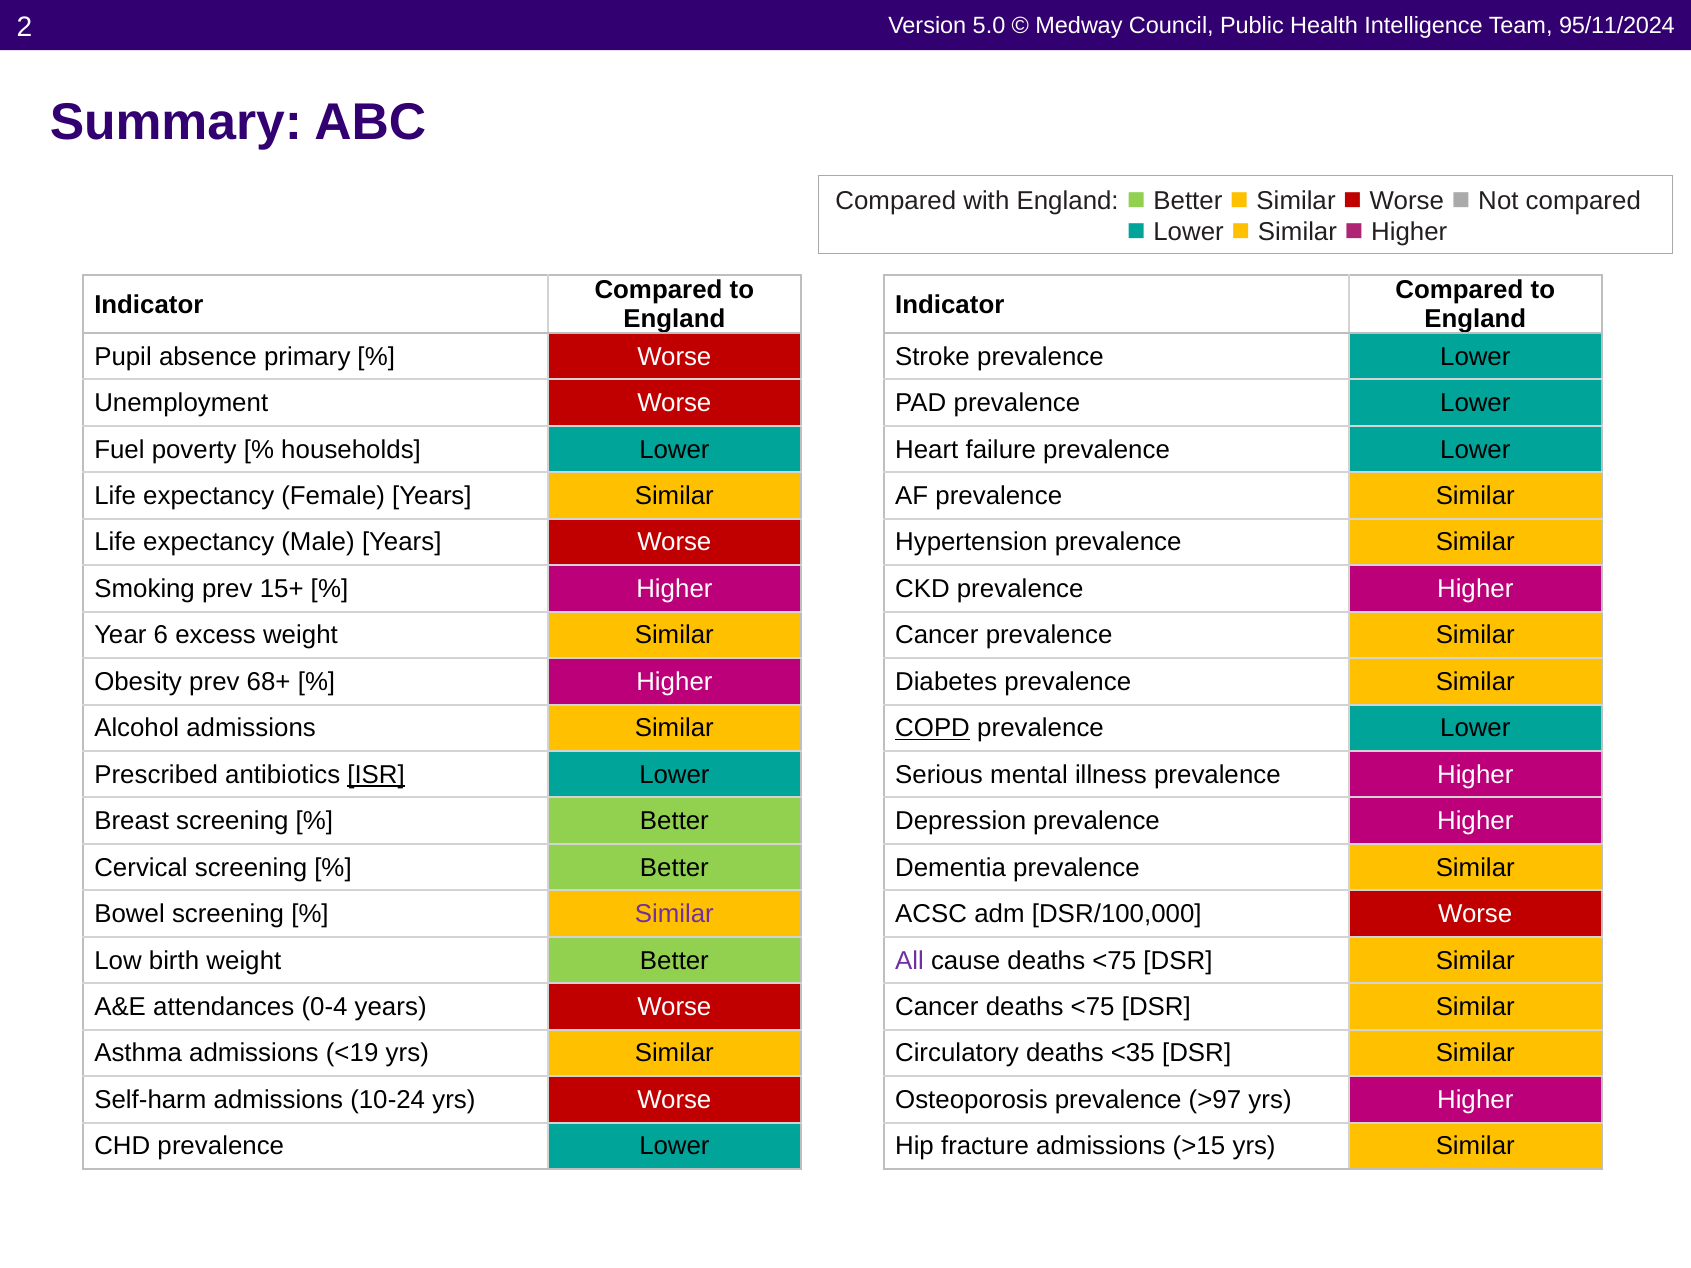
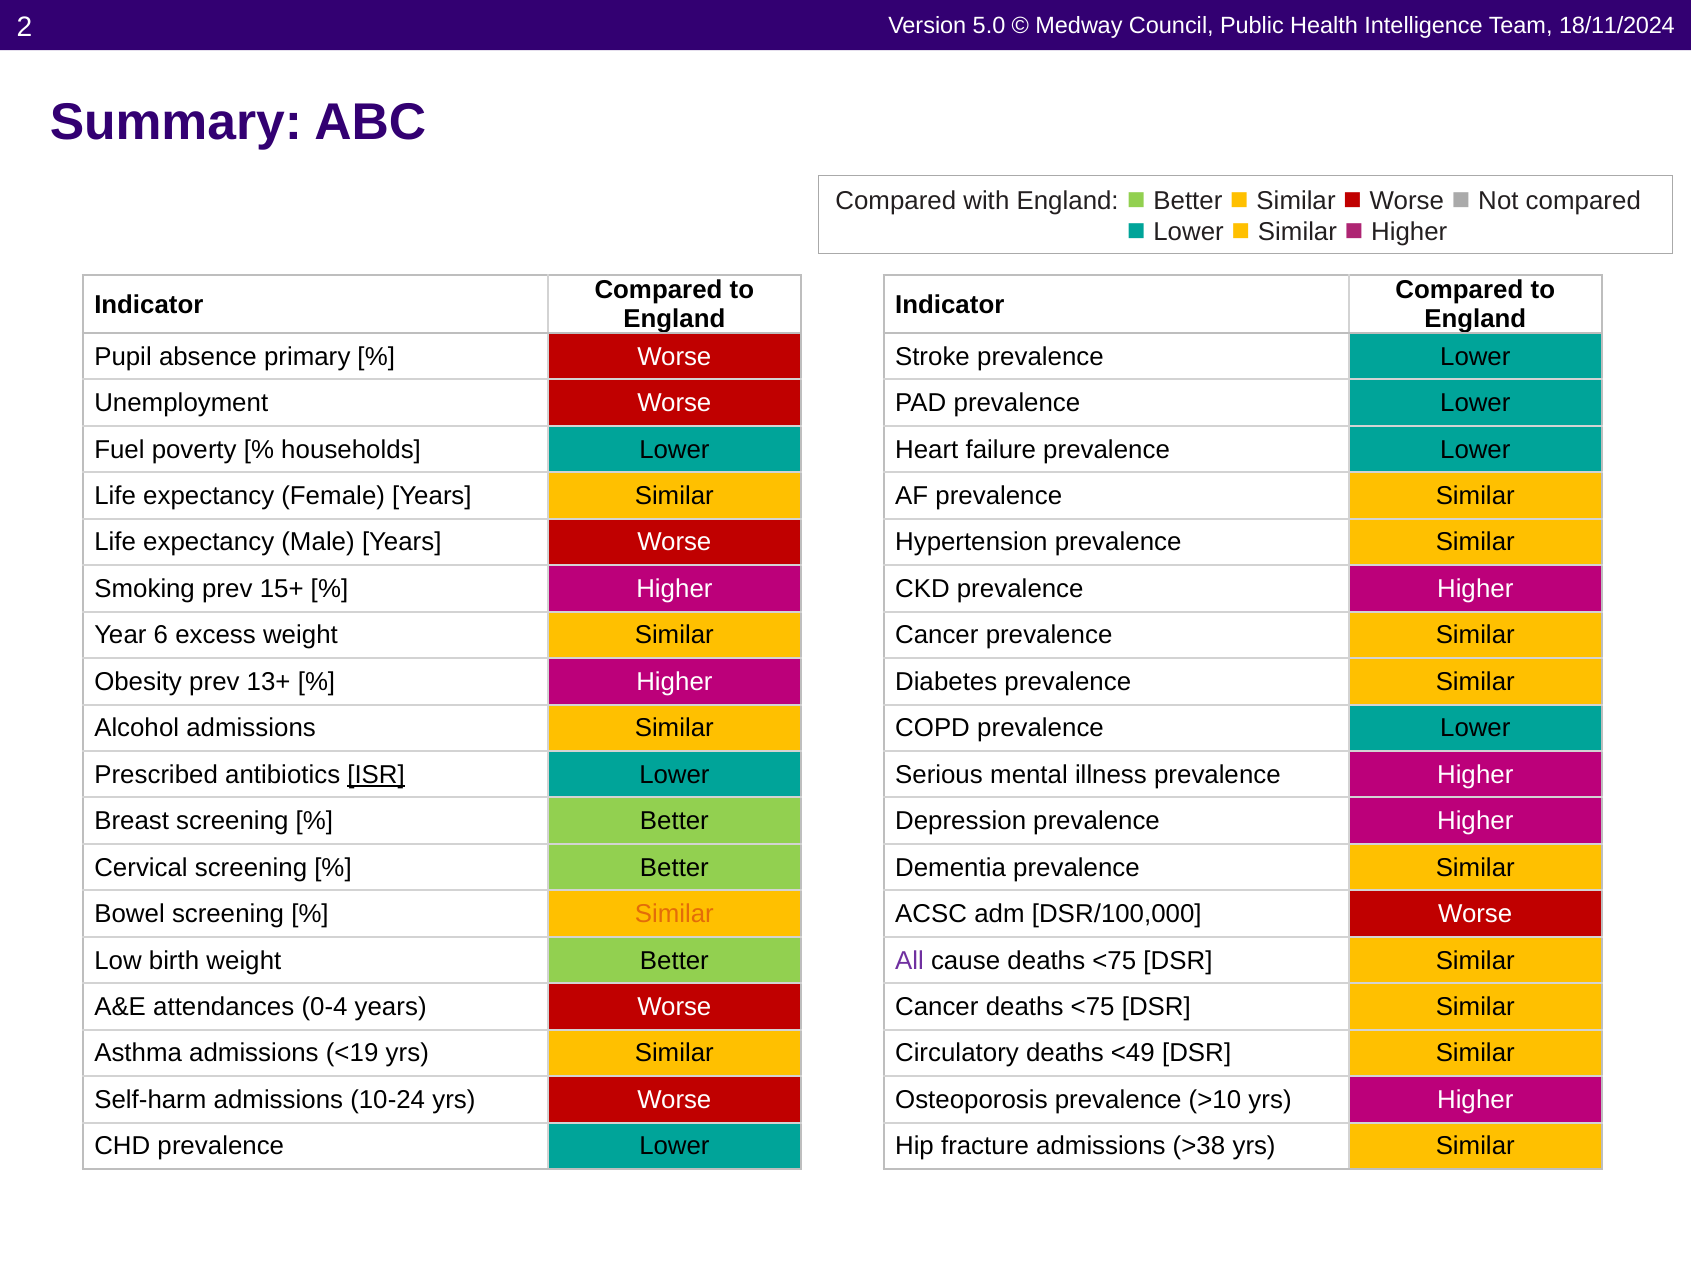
95/11/2024: 95/11/2024 -> 18/11/2024
68+: 68+ -> 13+
COPD underline: present -> none
Similar at (674, 914) colour: purple -> orange
<35: <35 -> <49
>97: >97 -> >10
>15: >15 -> >38
